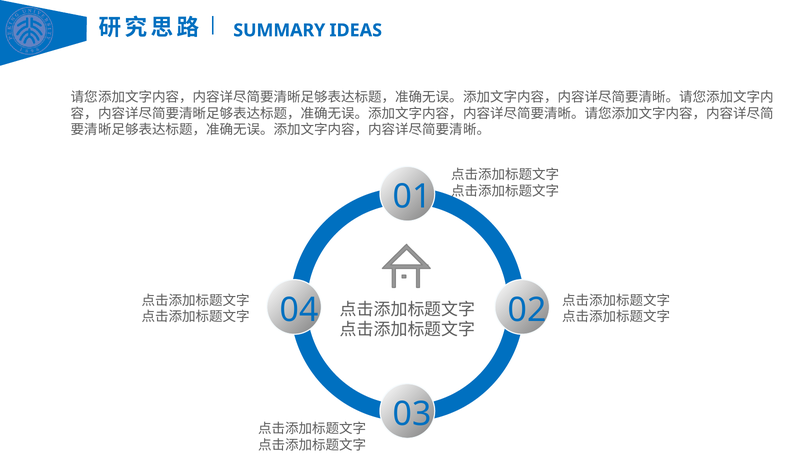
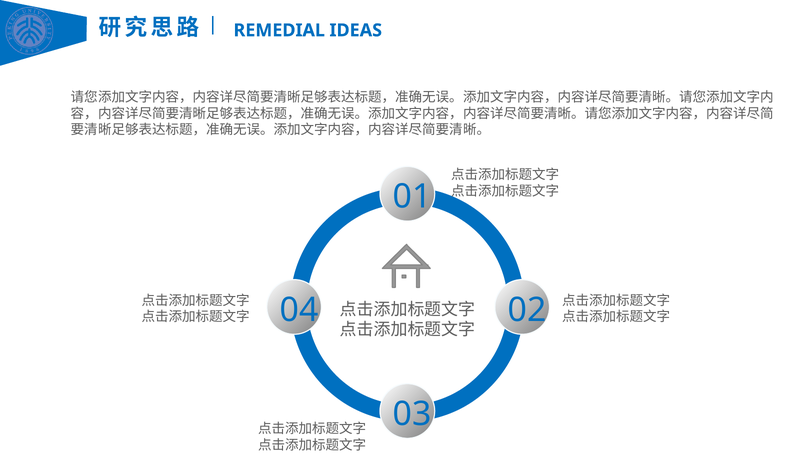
SUMMARY: SUMMARY -> REMEDIAL
